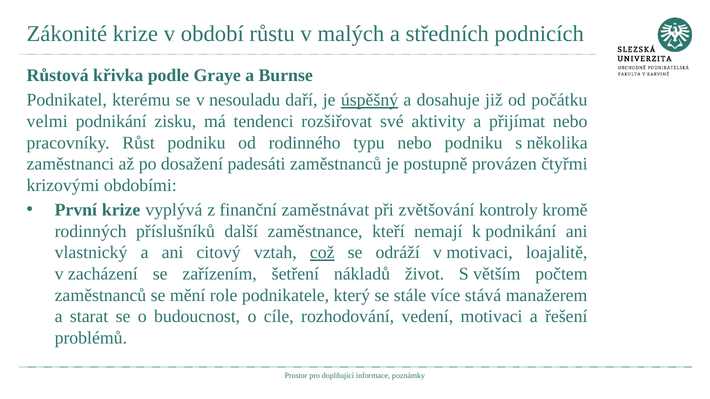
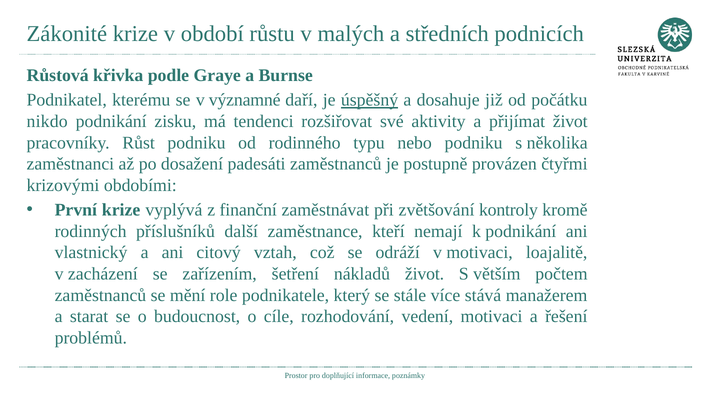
nesouladu: nesouladu -> významné
velmi: velmi -> nikdo
přijímat nebo: nebo -> život
což underline: present -> none
